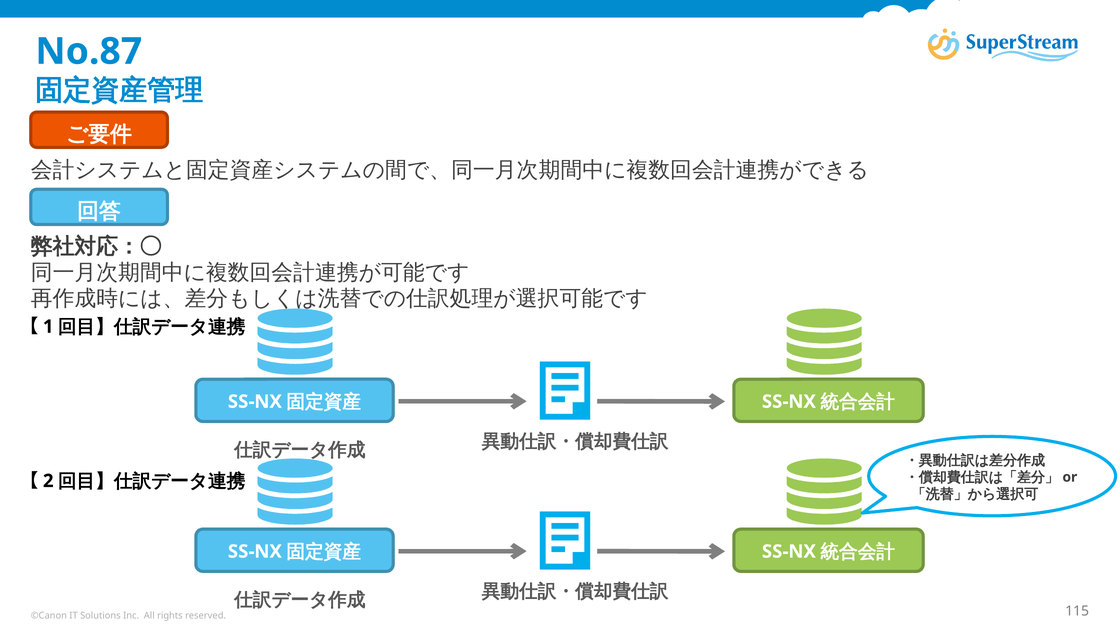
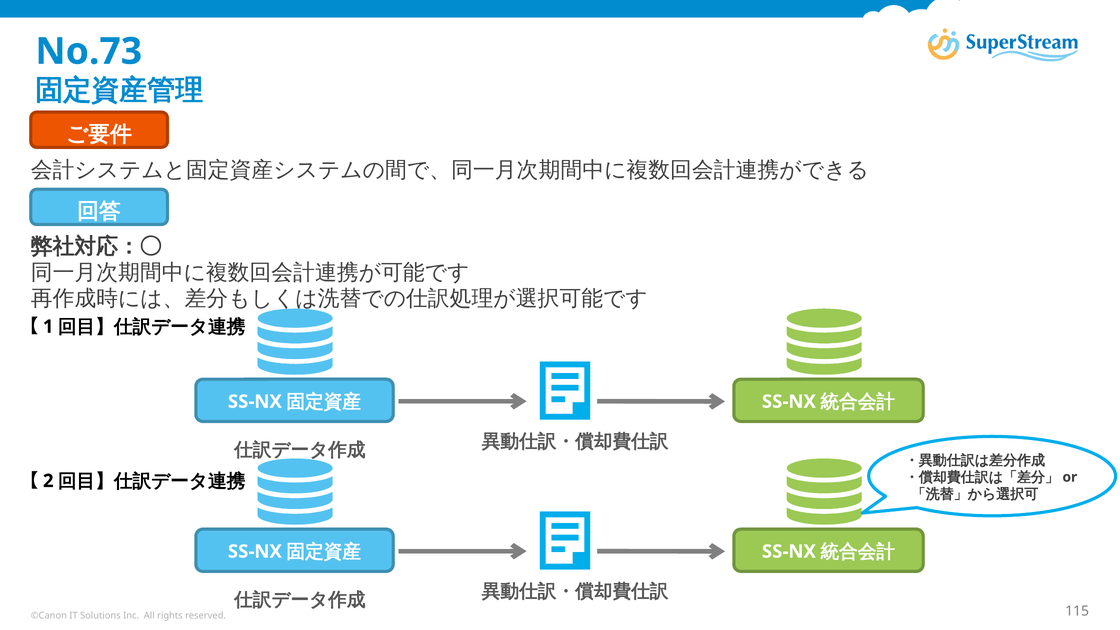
No.87: No.87 -> No.73
